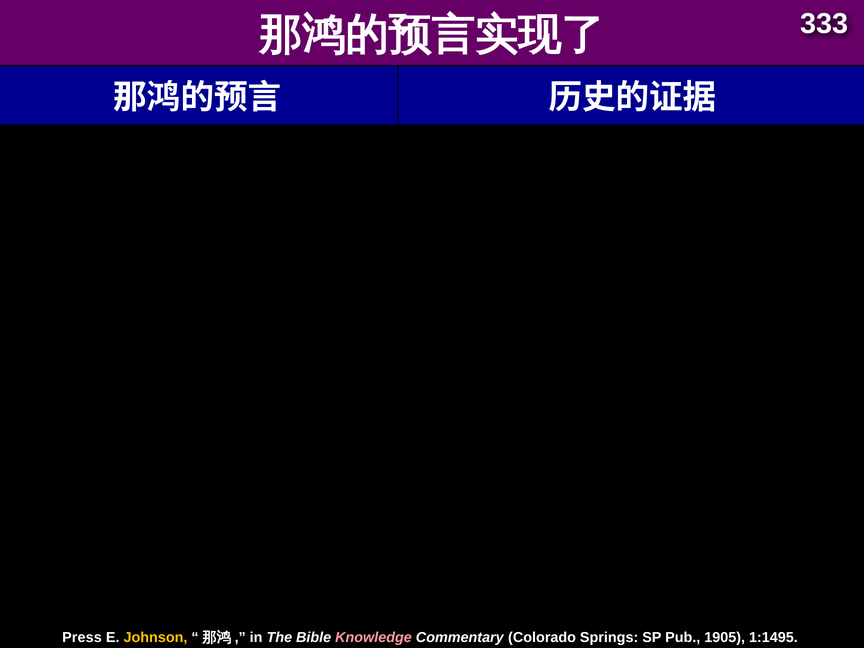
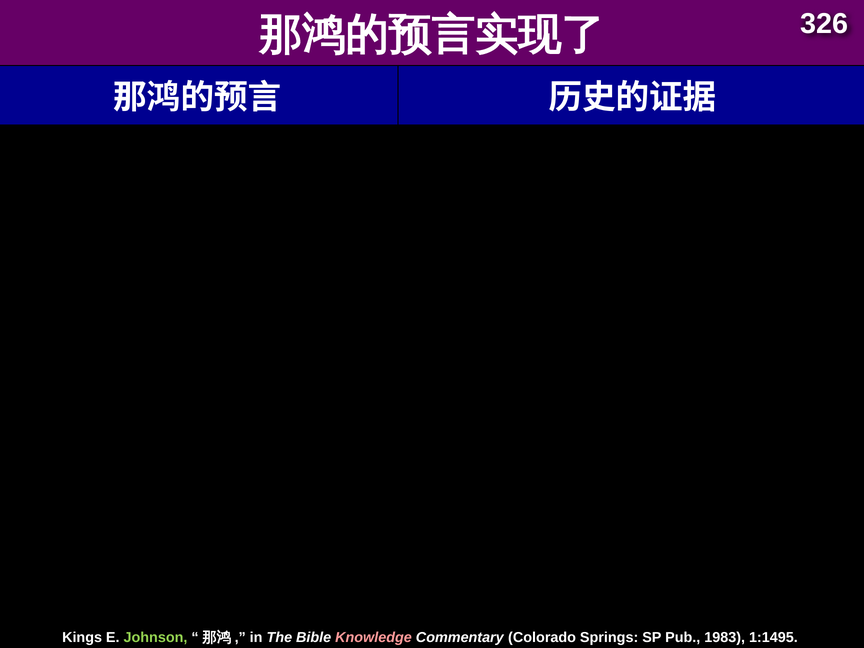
333: 333 -> 326
Press: Press -> Kings
Johnson colour: yellow -> light green
1905: 1905 -> 1983
